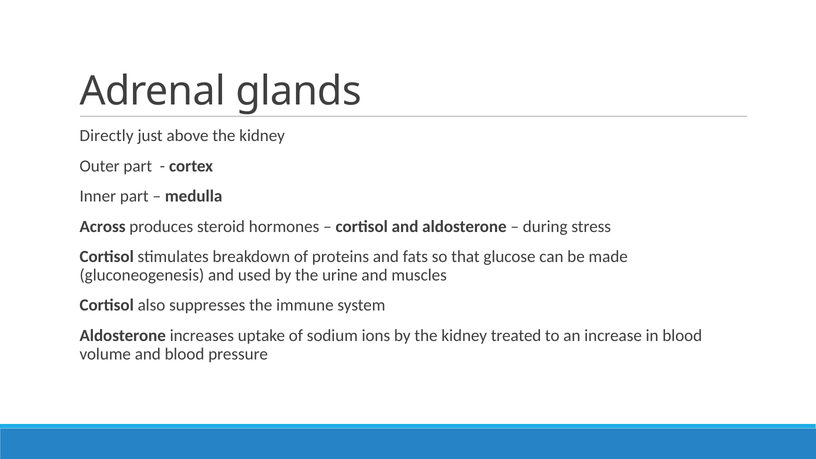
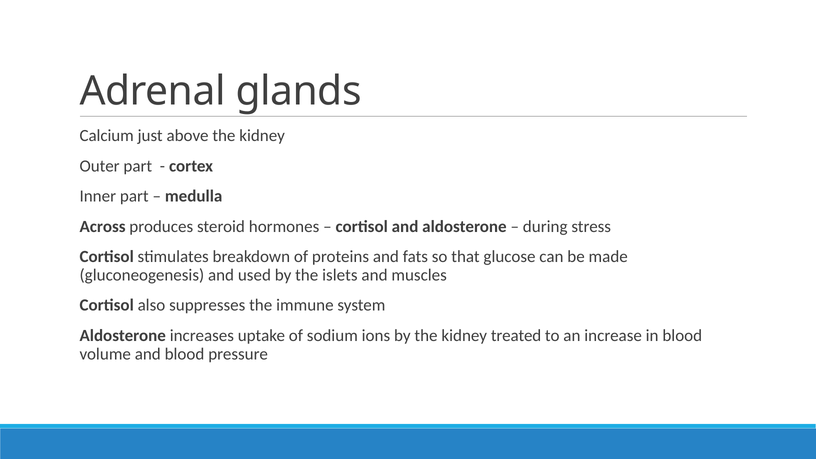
Directly: Directly -> Calcium
urine: urine -> islets
